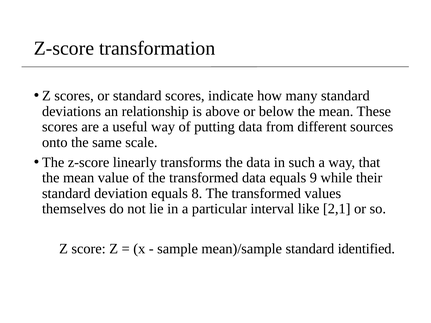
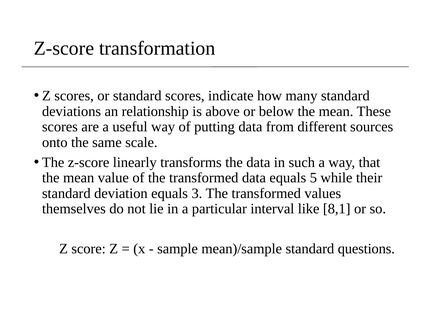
9: 9 -> 5
8: 8 -> 3
2,1: 2,1 -> 8,1
identified: identified -> questions
